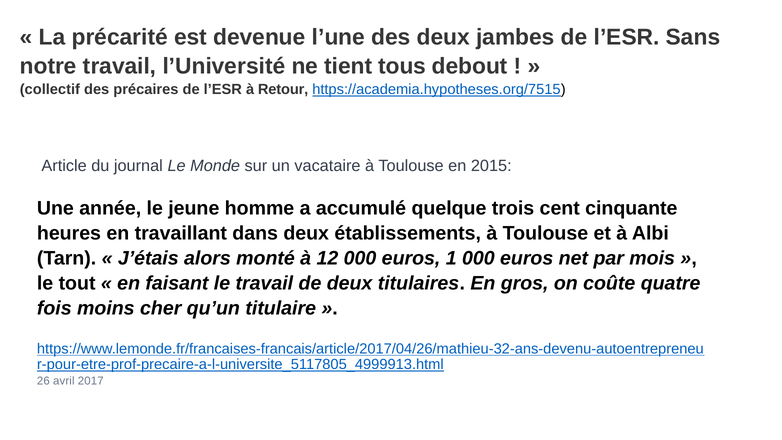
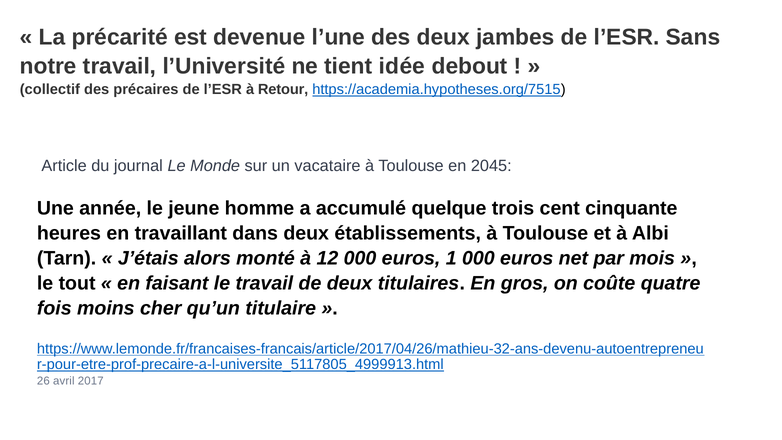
tous: tous -> idée
2015: 2015 -> 2045
